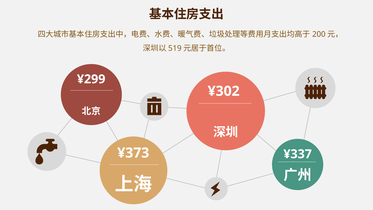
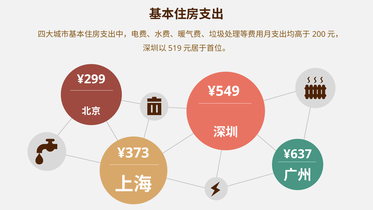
¥302: ¥302 -> ¥549
¥337: ¥337 -> ¥637
